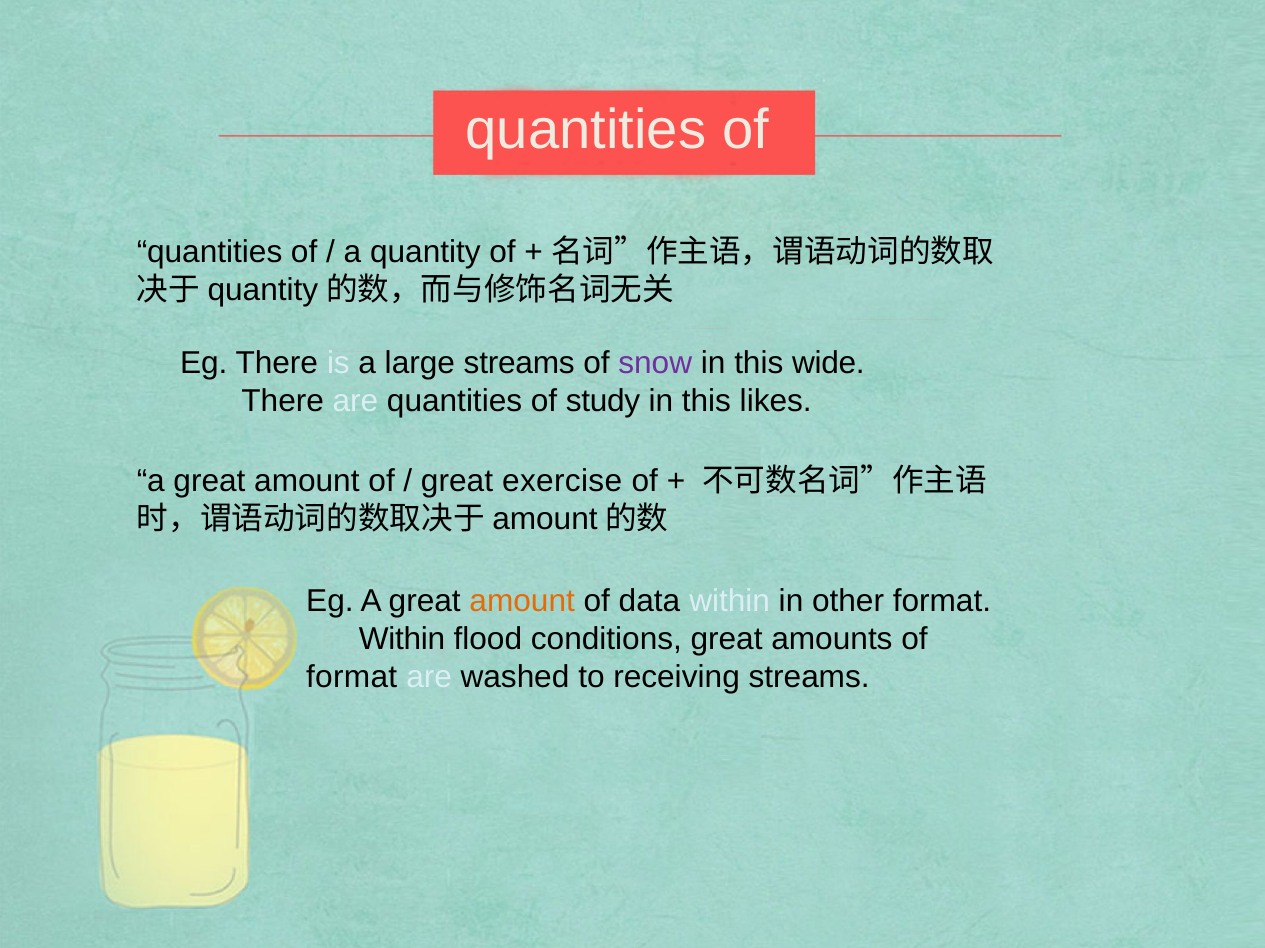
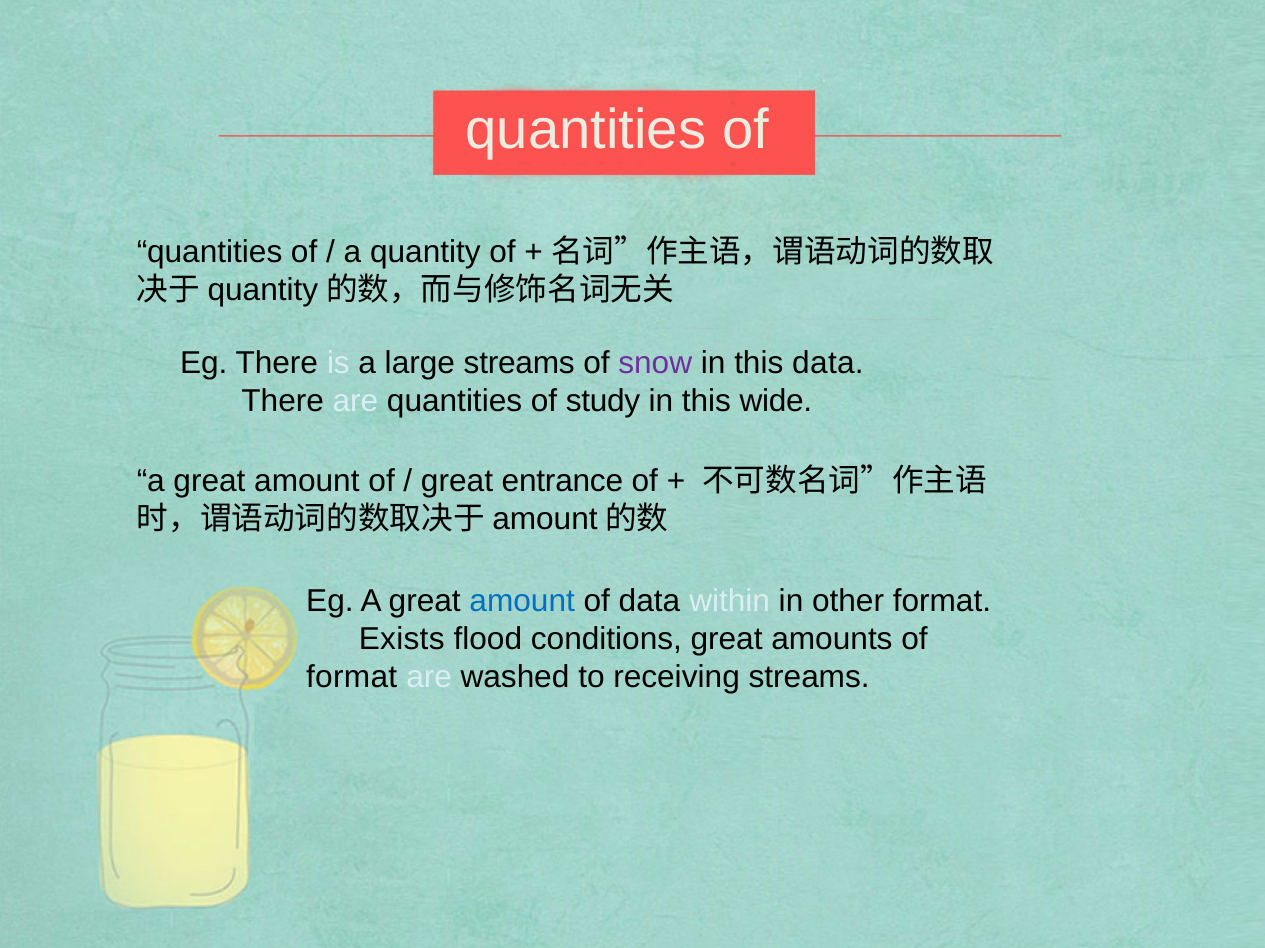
this wide: wide -> data
likes: likes -> wide
exercise: exercise -> entrance
amount at (522, 601) colour: orange -> blue
Within at (402, 639): Within -> Exists
